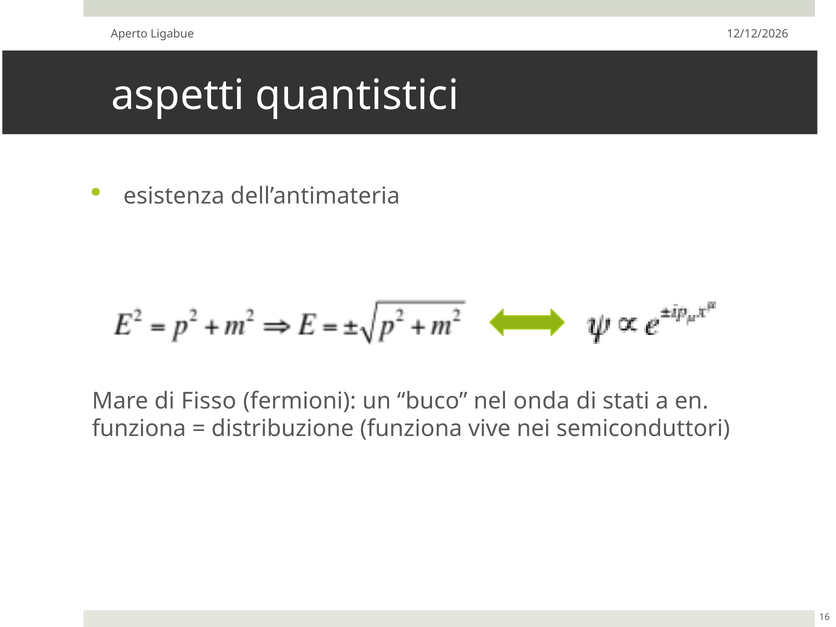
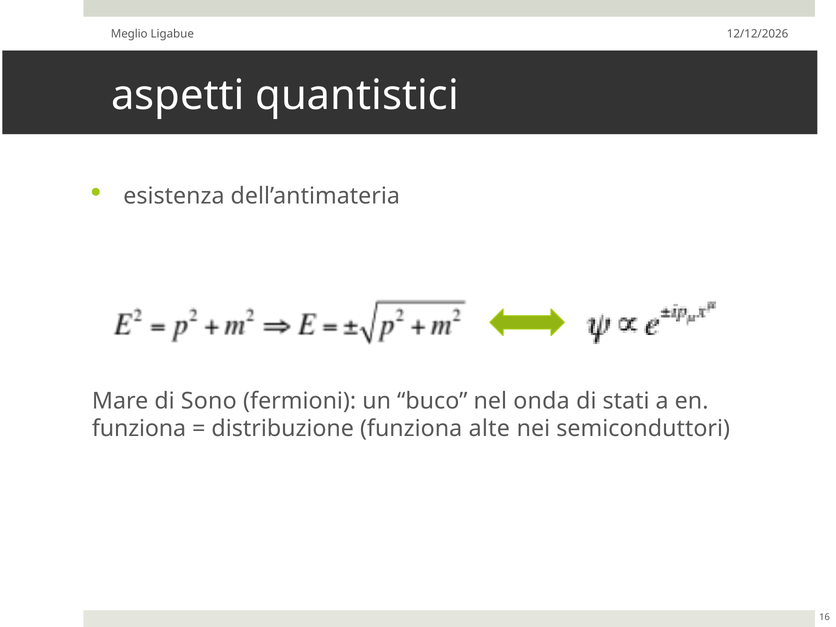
Aperto: Aperto -> Meglio
Fisso: Fisso -> Sono
vive: vive -> alte
